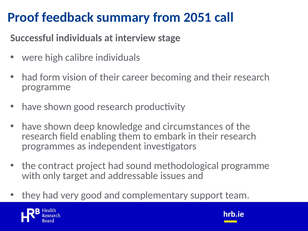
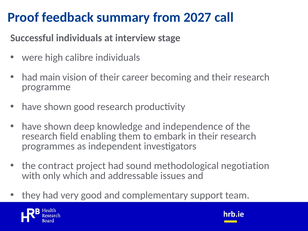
2051: 2051 -> 2027
form: form -> main
circumstances: circumstances -> independence
methodological programme: programme -> negotiation
target: target -> which
